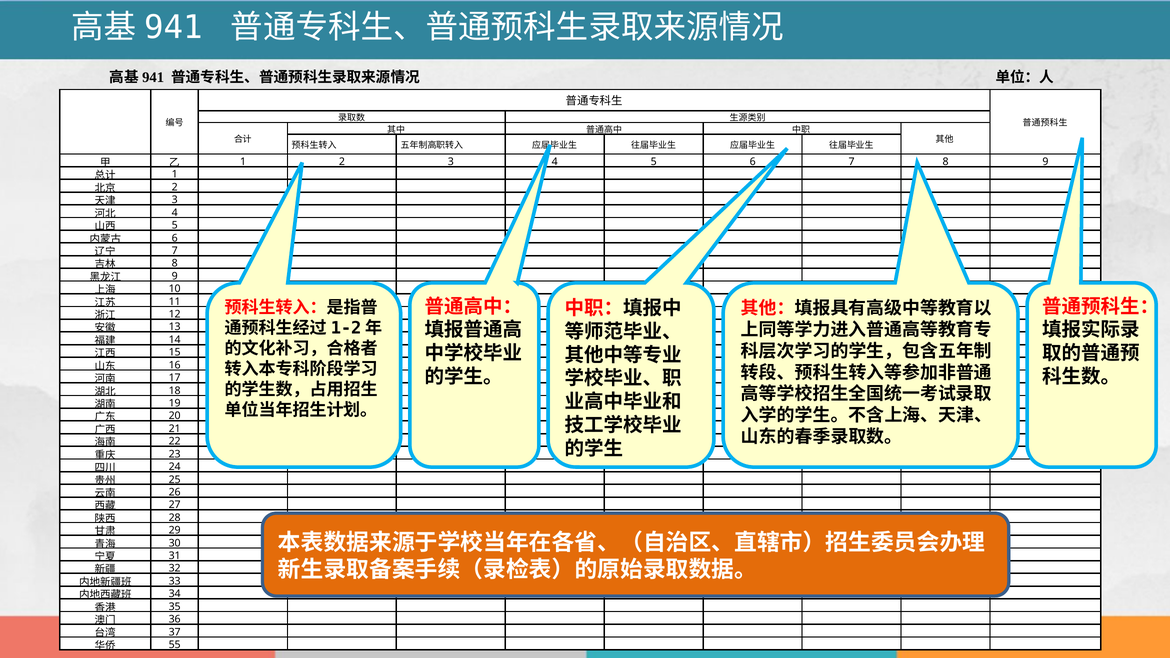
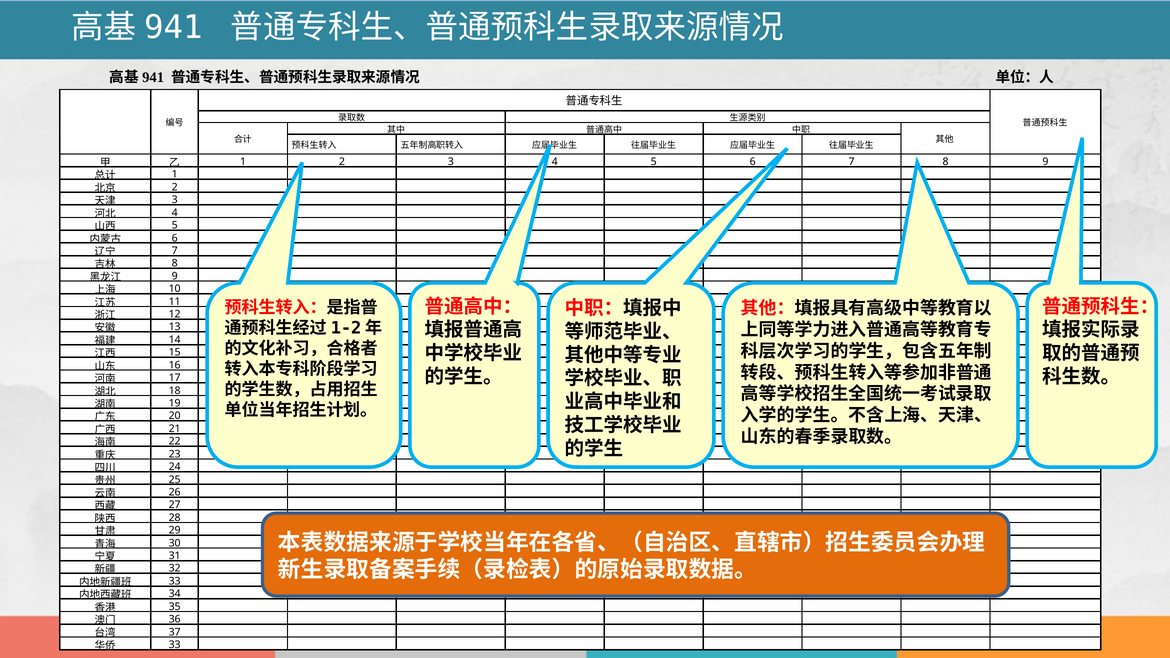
55 at (175, 645): 55 -> 33
